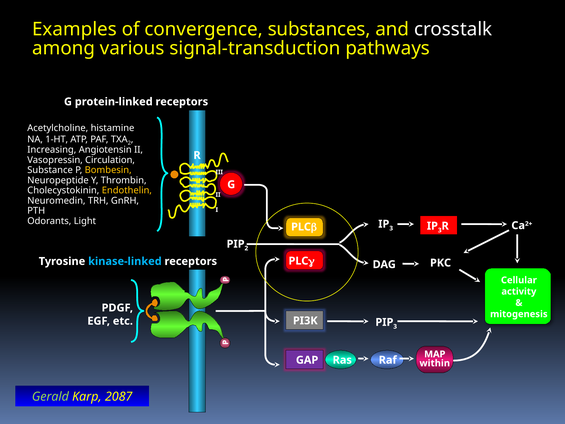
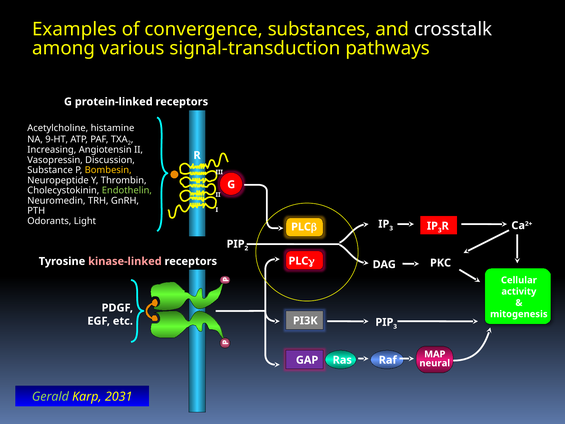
1-HT: 1-HT -> 9-HT
Circulation: Circulation -> Discussion
Endothelin colour: yellow -> light green
kinase-linked colour: light blue -> pink
within: within -> neural
2087: 2087 -> 2031
